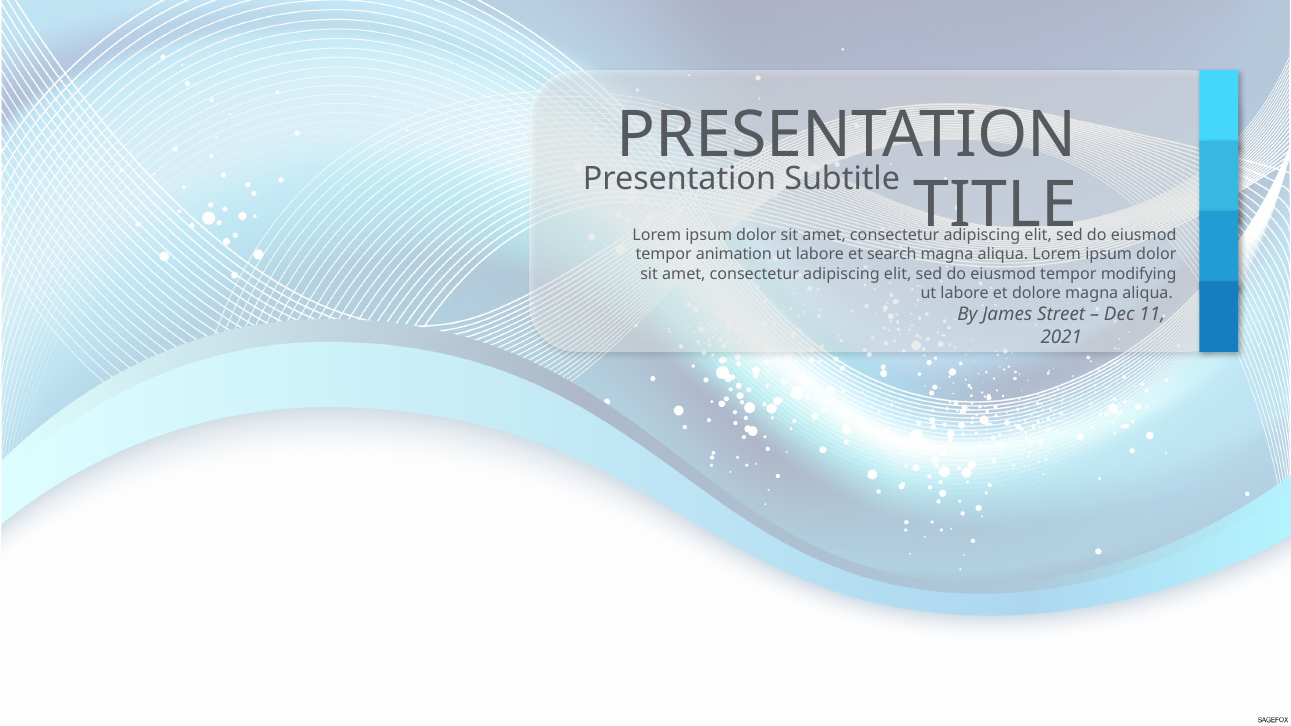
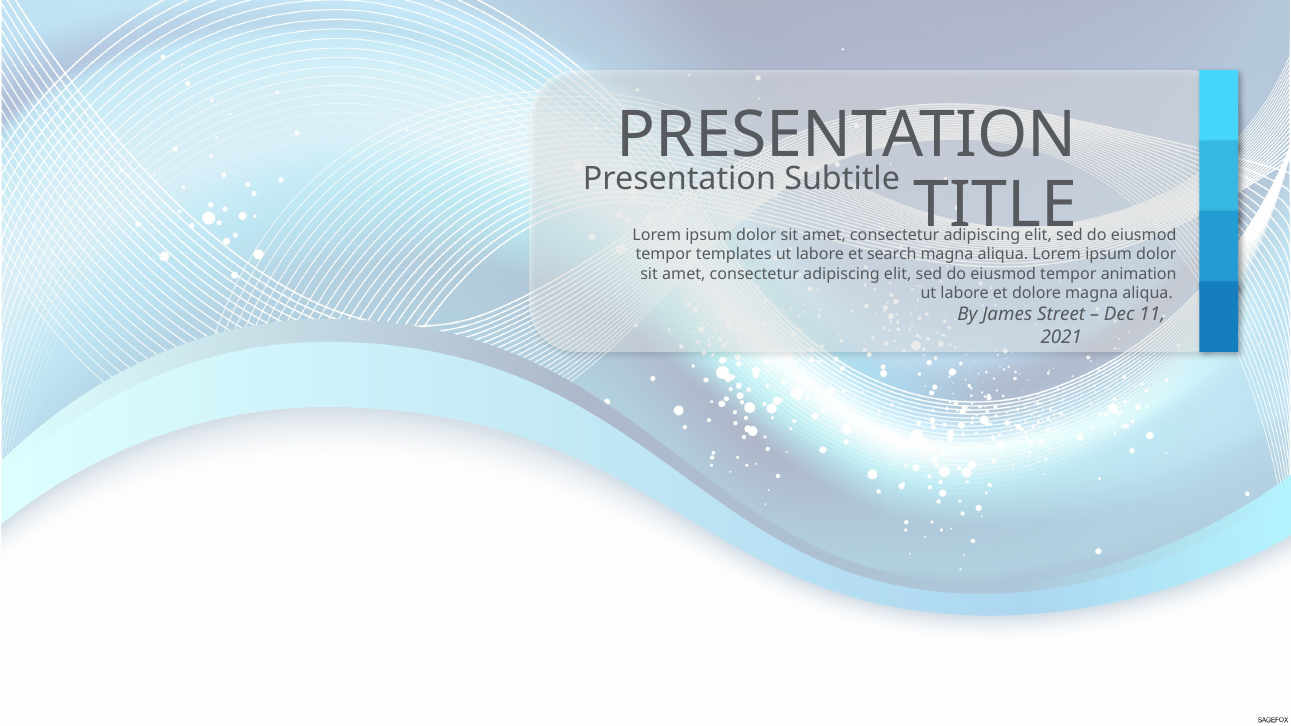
animation: animation -> templates
modifying: modifying -> animation
